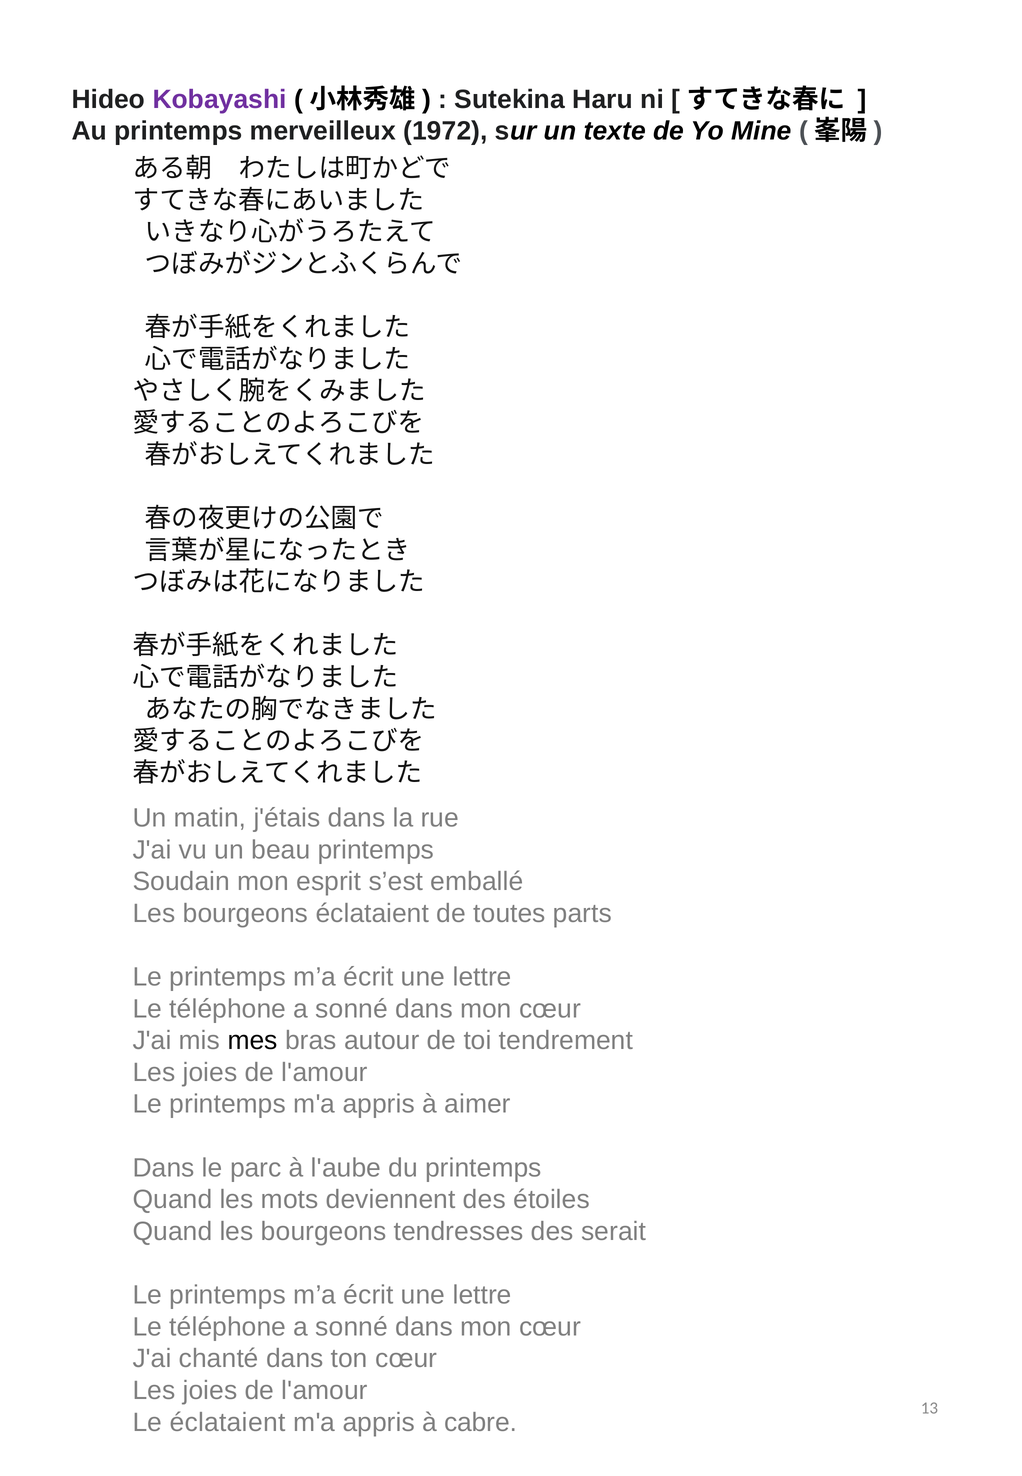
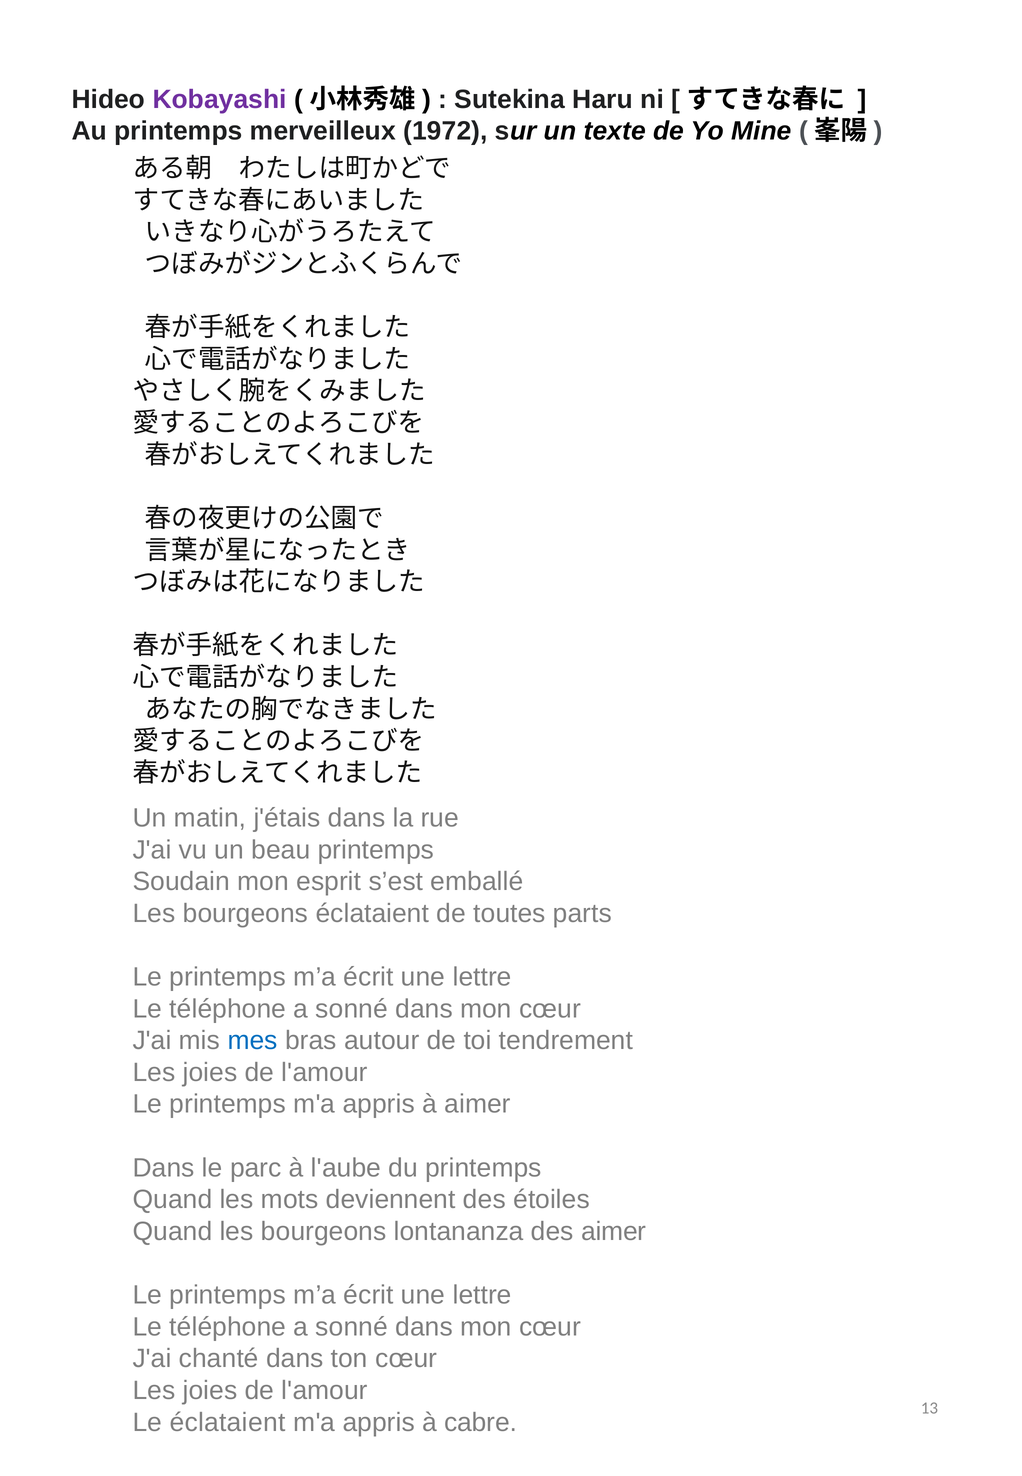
mes colour: black -> blue
tendresses: tendresses -> lontananza
des serait: serait -> aimer
